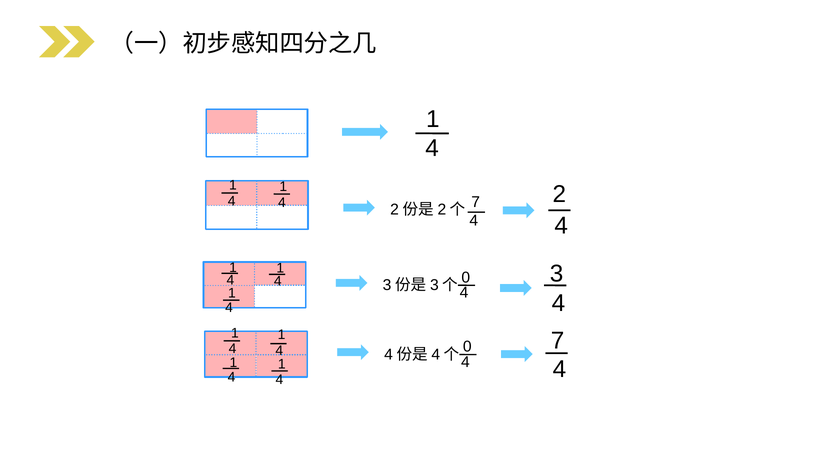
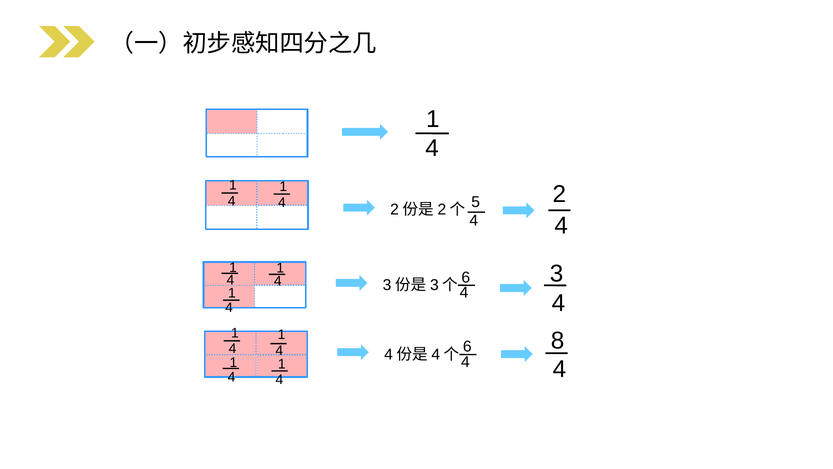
7 at (476, 202): 7 -> 5
0 at (466, 277): 0 -> 6
4 7: 7 -> 8
0 at (467, 346): 0 -> 6
